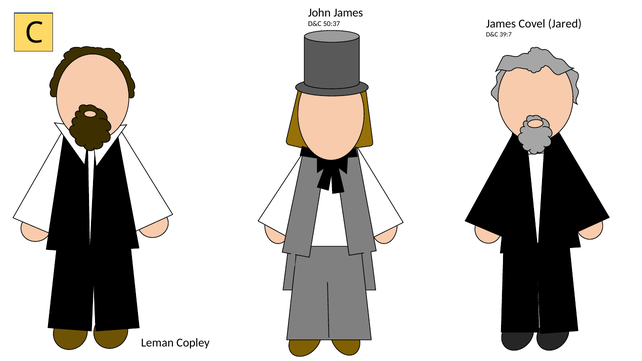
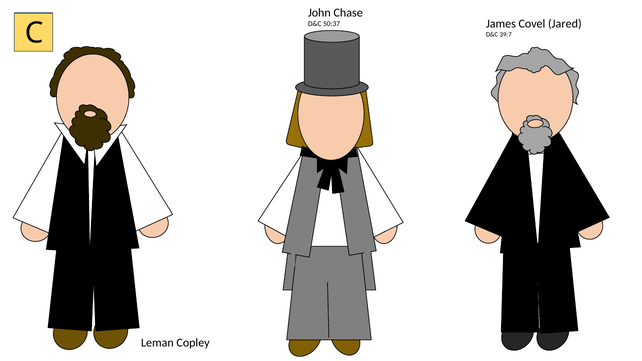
John James: James -> Chase
